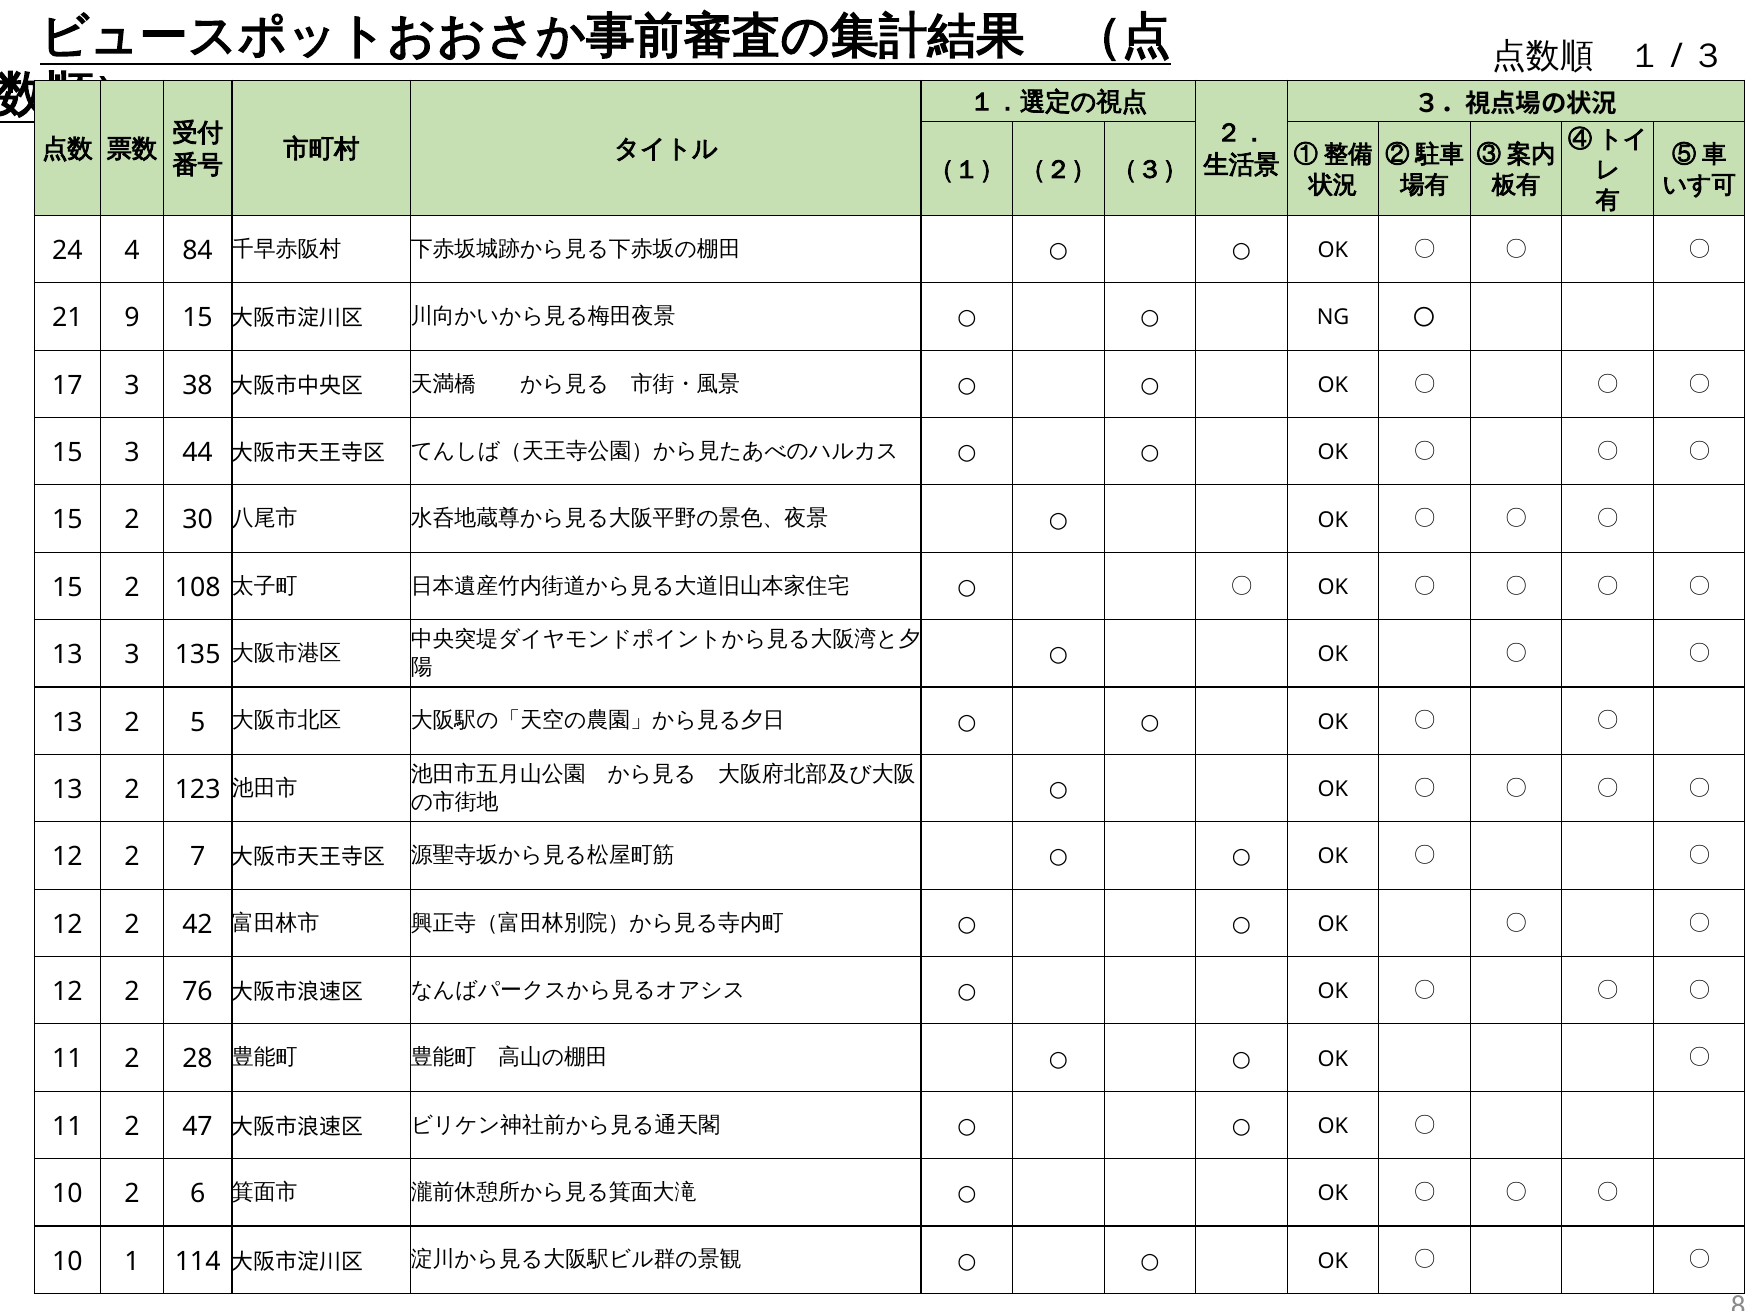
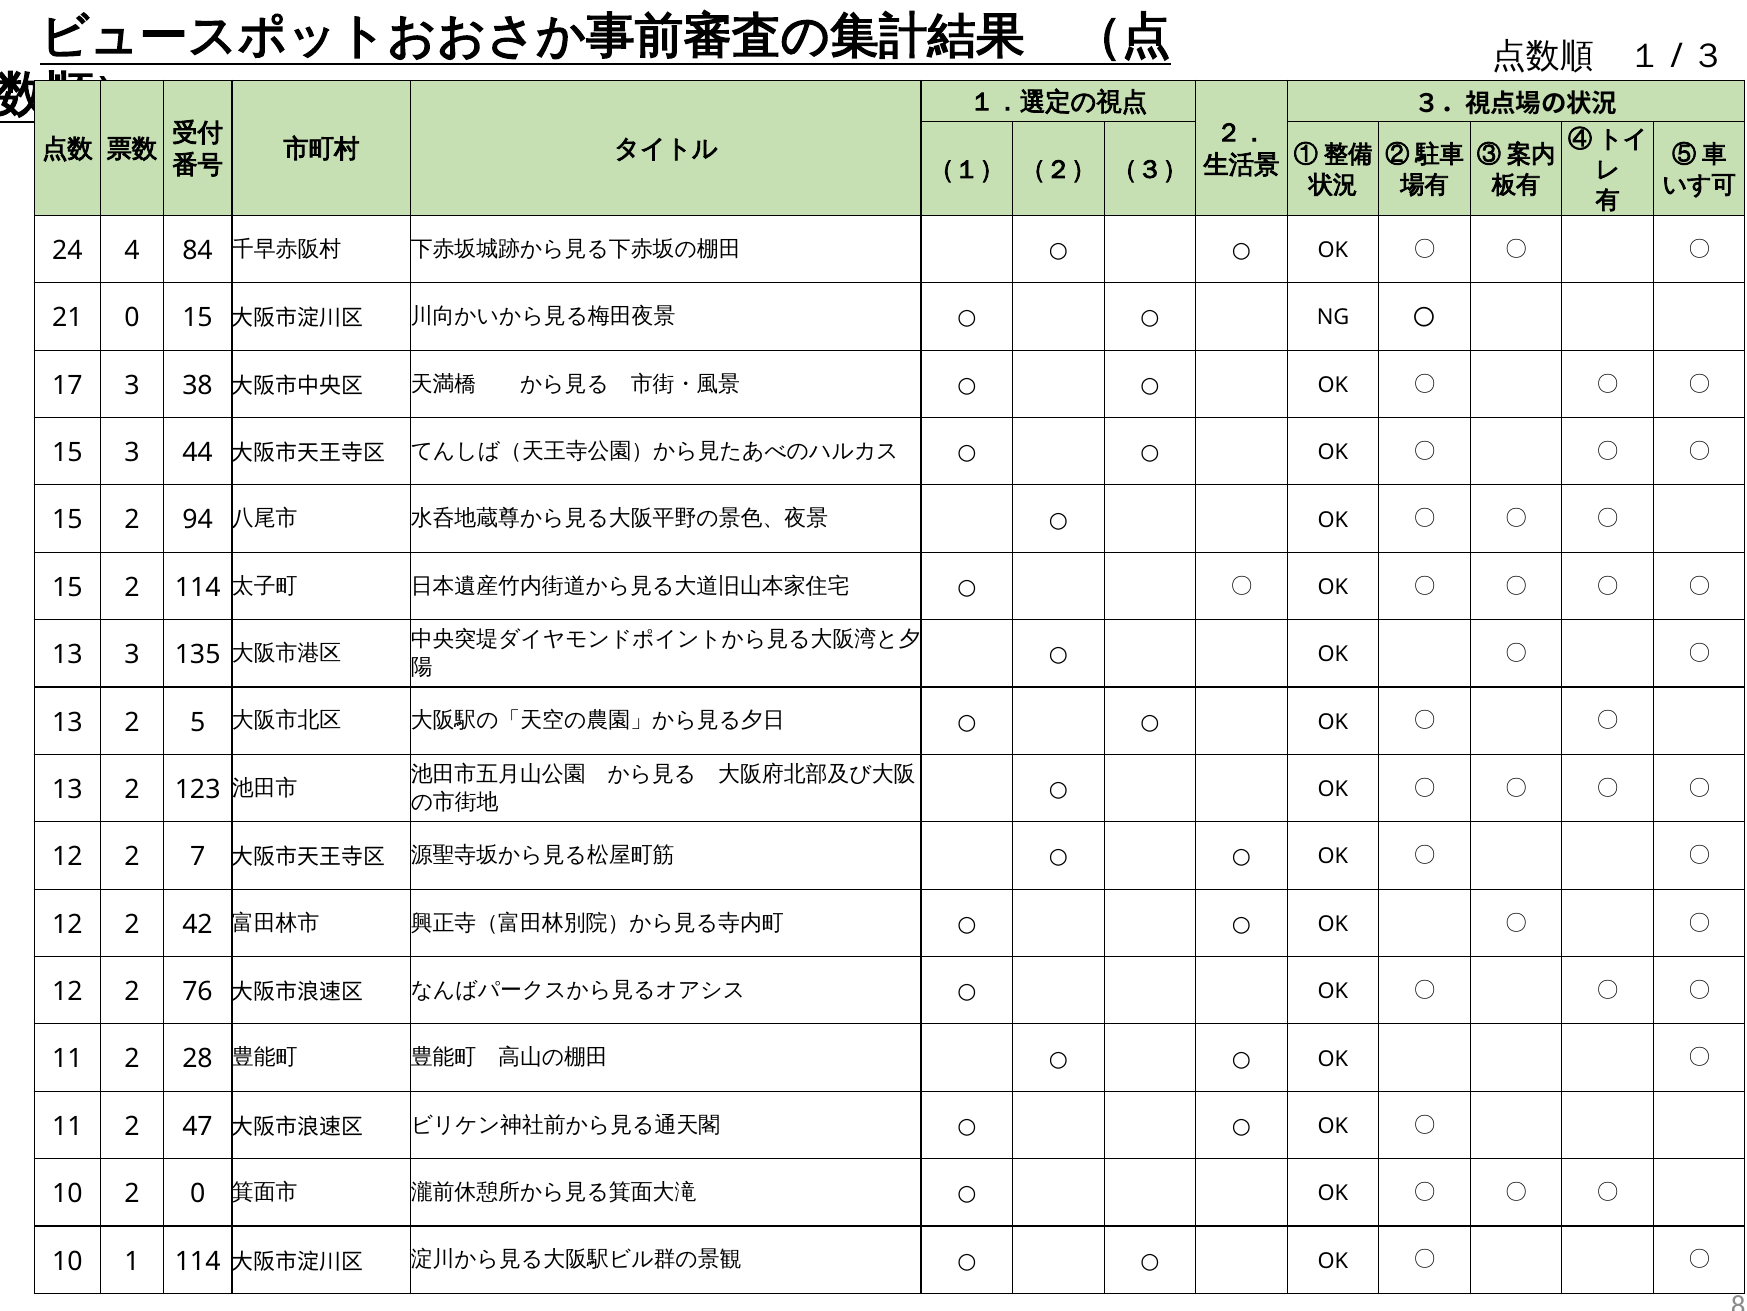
21 9: 9 -> 0
30: 30 -> 94
2 108: 108 -> 114
2 6: 6 -> 0
